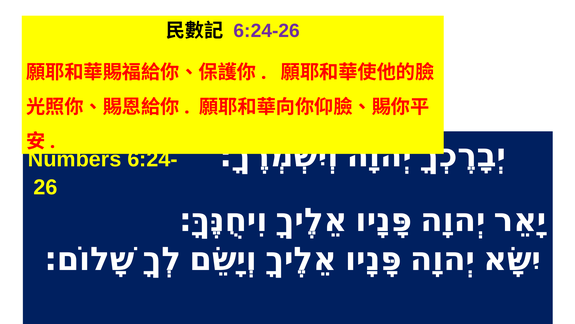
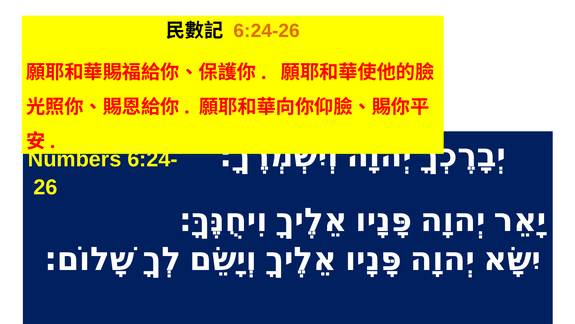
6:24-26 colour: purple -> orange
